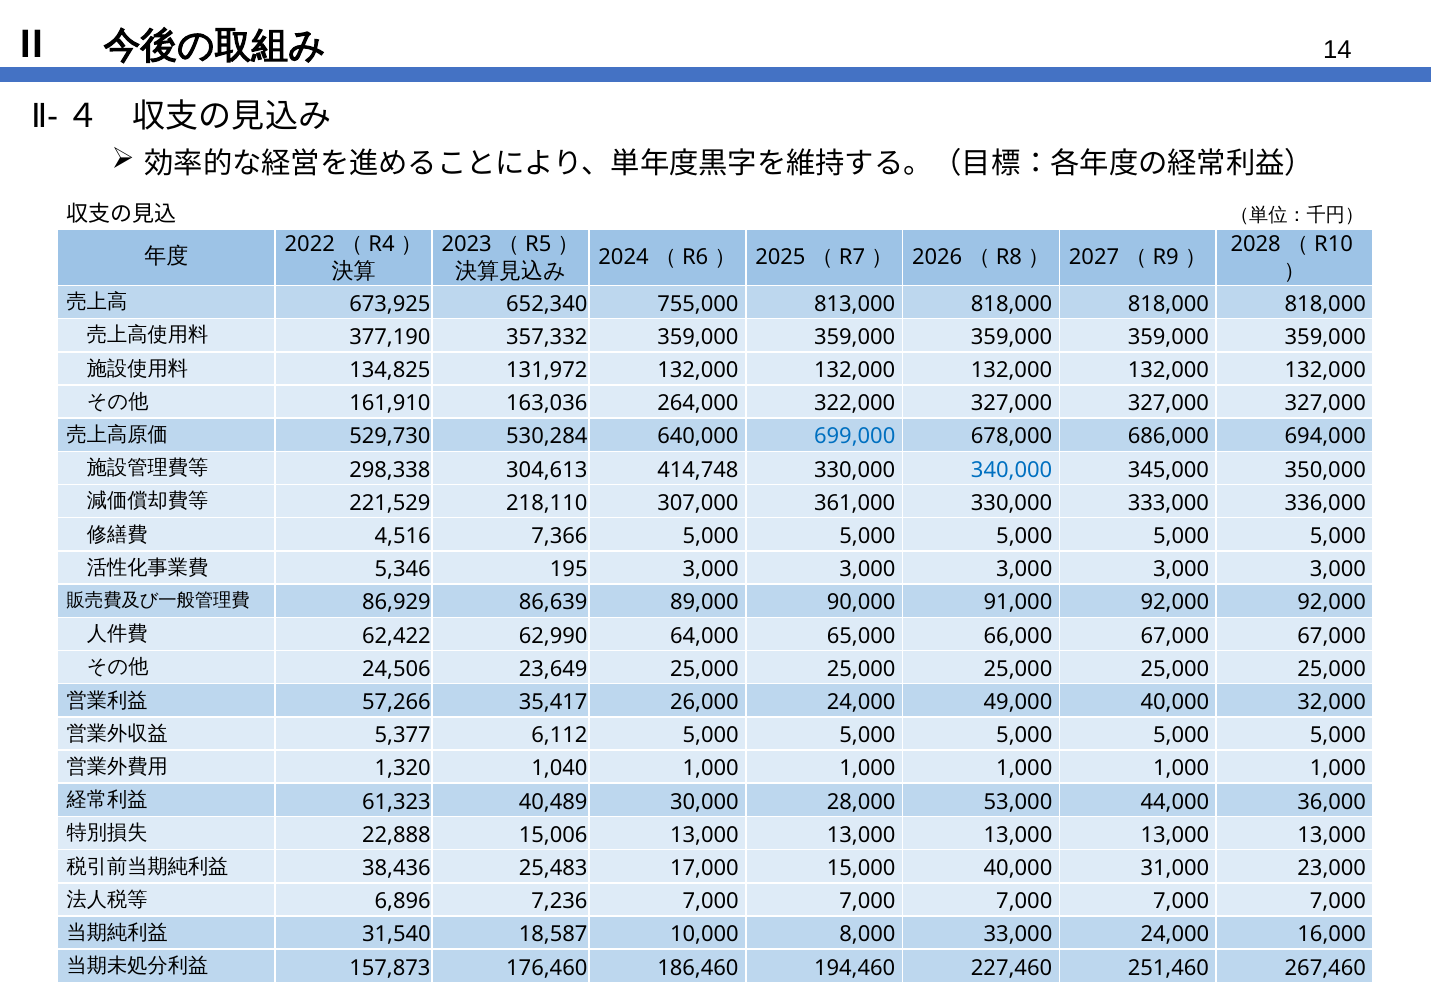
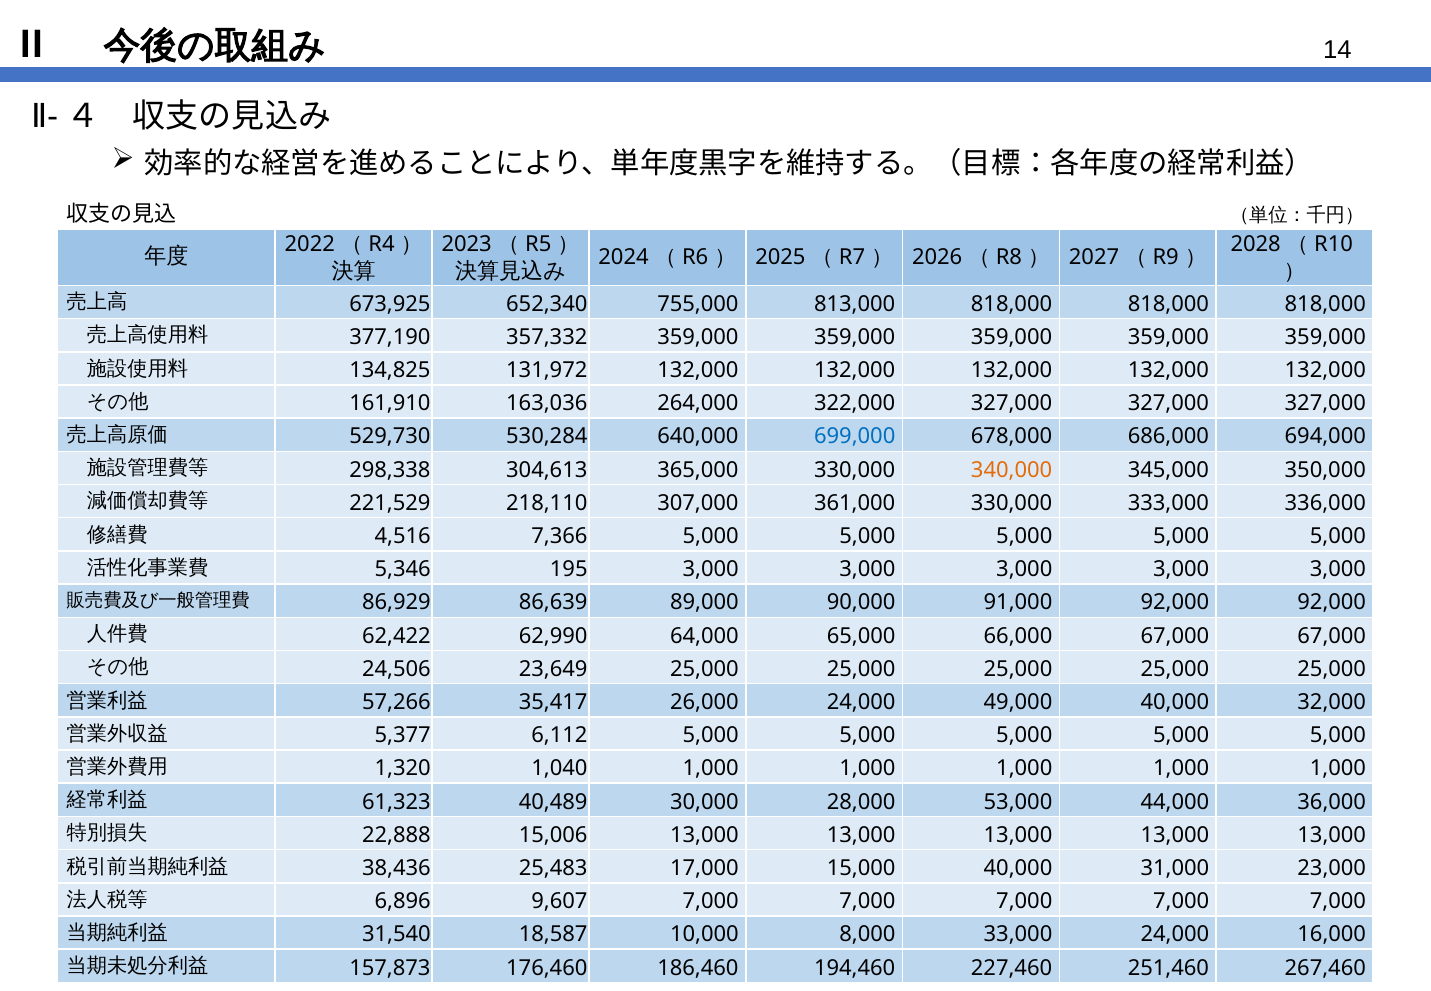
414,748: 414,748 -> 365,000
340,000 colour: blue -> orange
7,236: 7,236 -> 9,607
